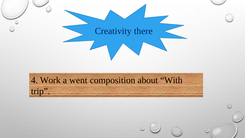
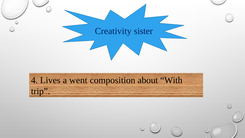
there: there -> sister
Work: Work -> Lives
